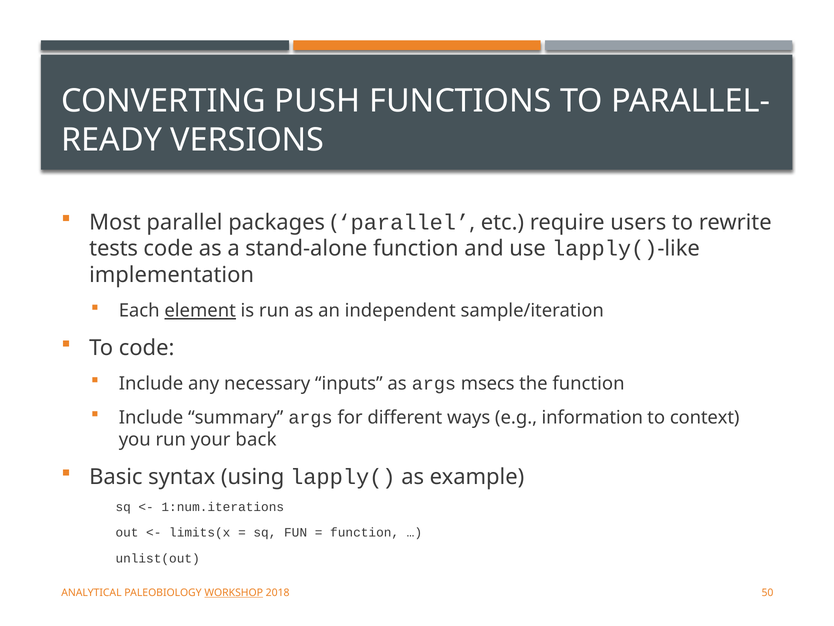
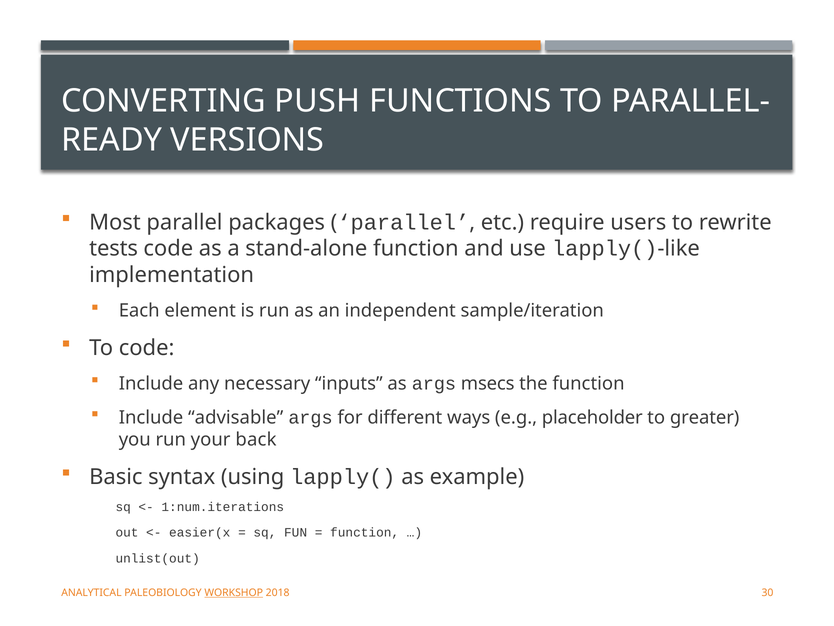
element underline: present -> none
summary: summary -> advisable
information: information -> placeholder
context: context -> greater
limits(x: limits(x -> easier(x
50: 50 -> 30
